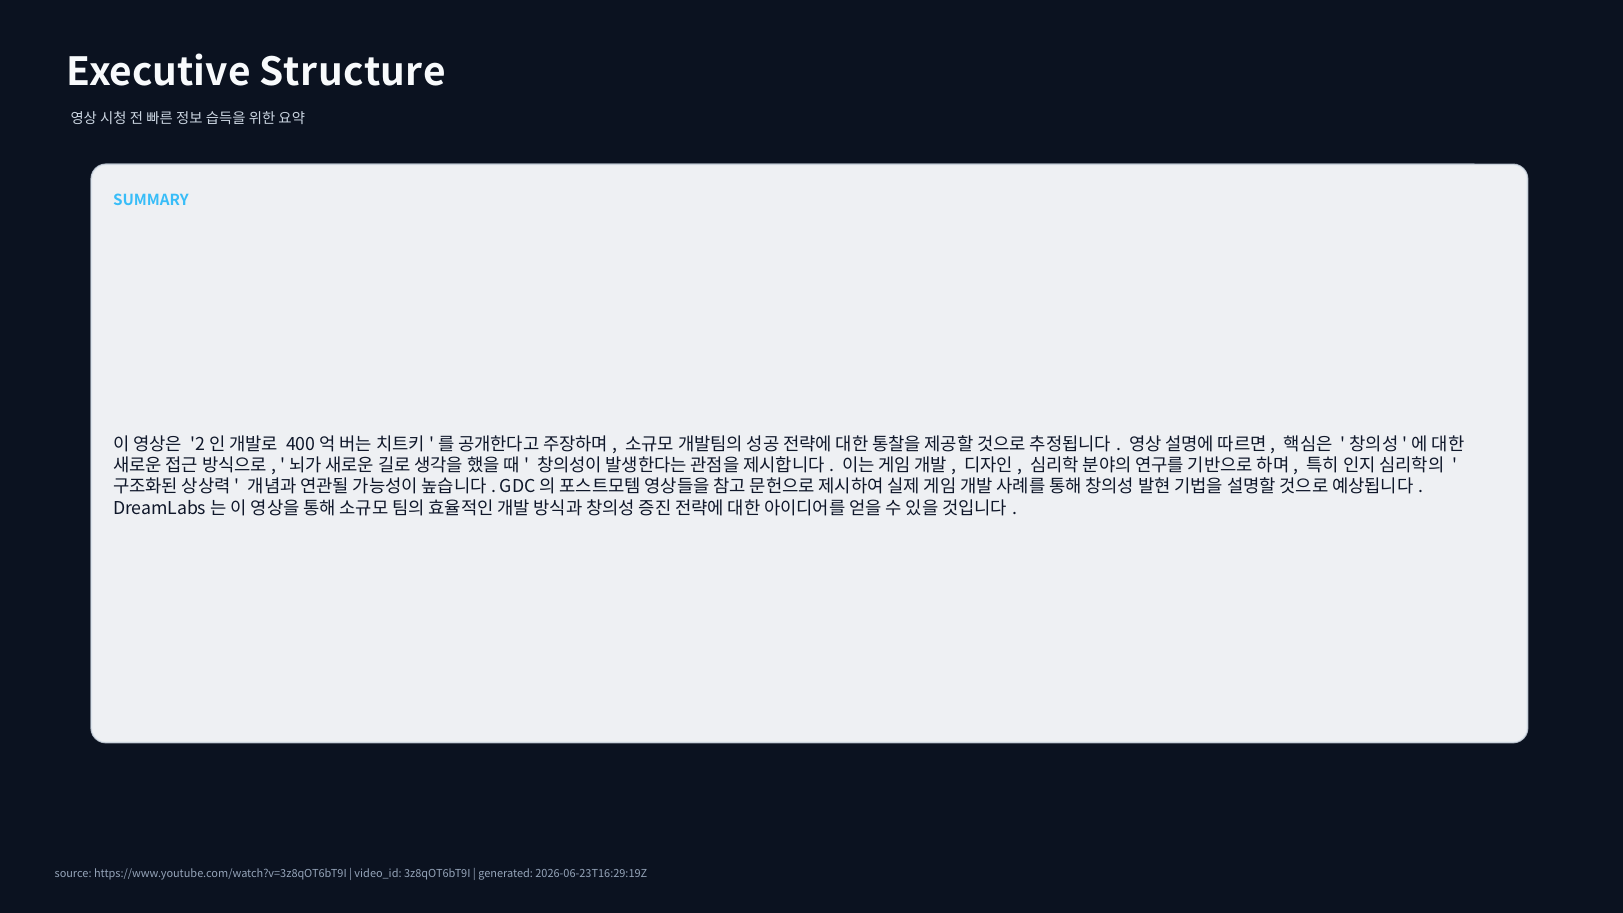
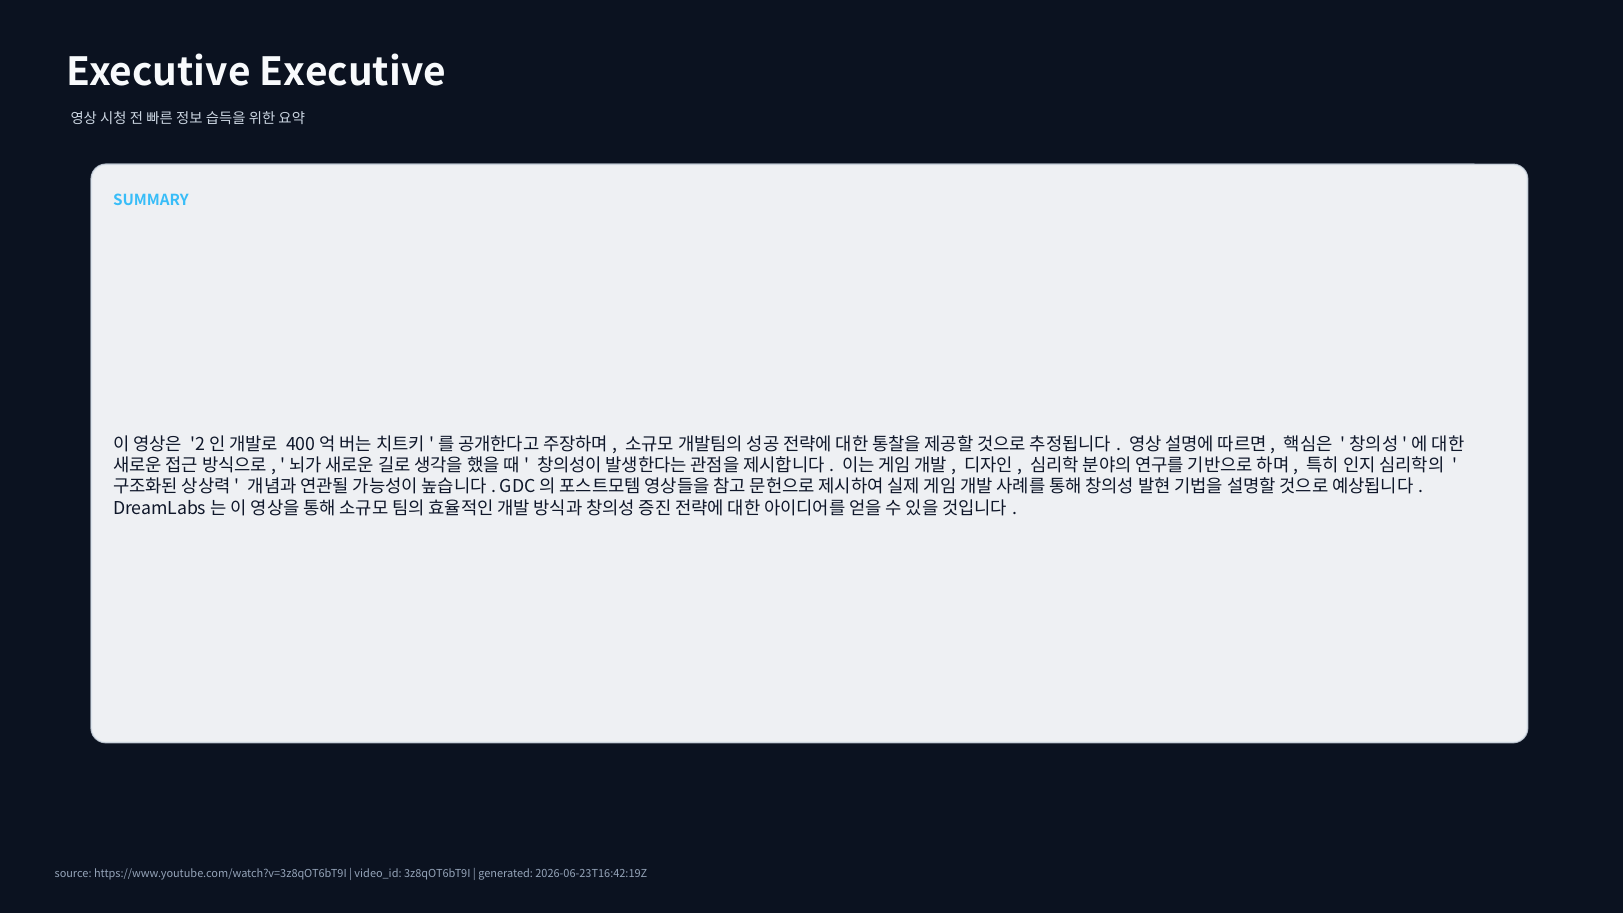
Executive Structure: Structure -> Executive
2026-06-23T16:29:19Z: 2026-06-23T16:29:19Z -> 2026-06-23T16:42:19Z
